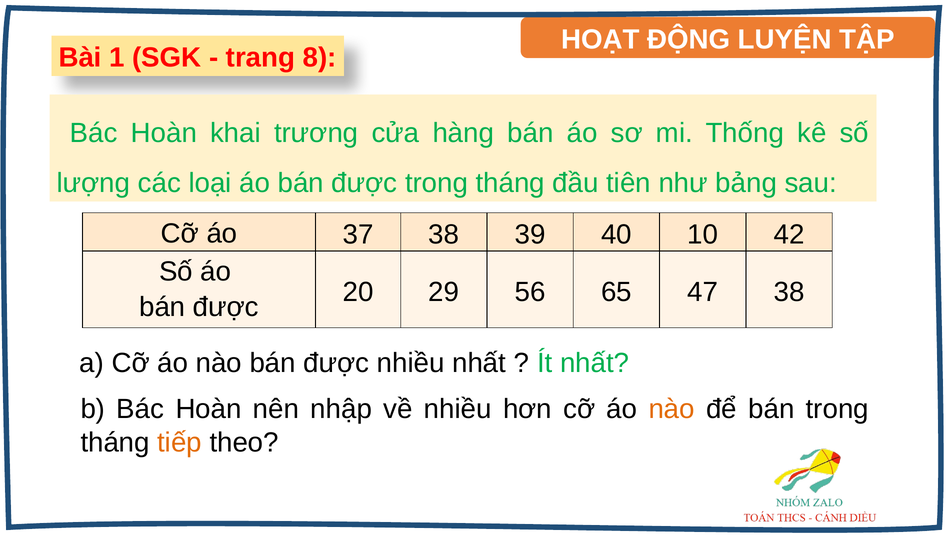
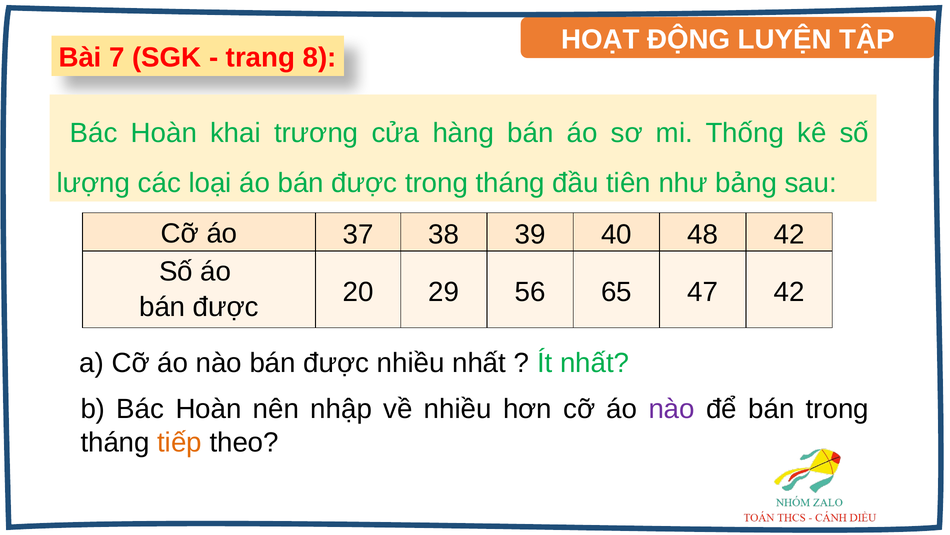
1: 1 -> 7
10: 10 -> 48
47 38: 38 -> 42
nào at (672, 409) colour: orange -> purple
